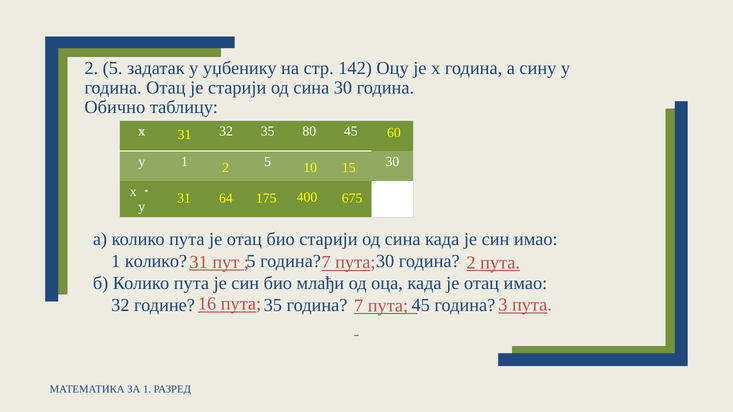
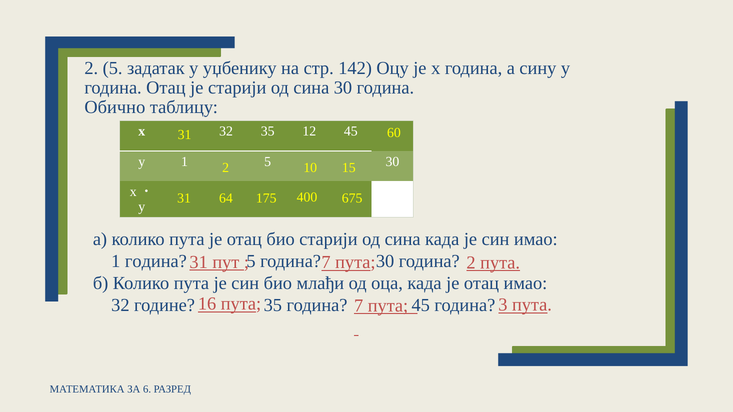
80: 80 -> 12
1 колико: колико -> година
ЗА 1: 1 -> 6
